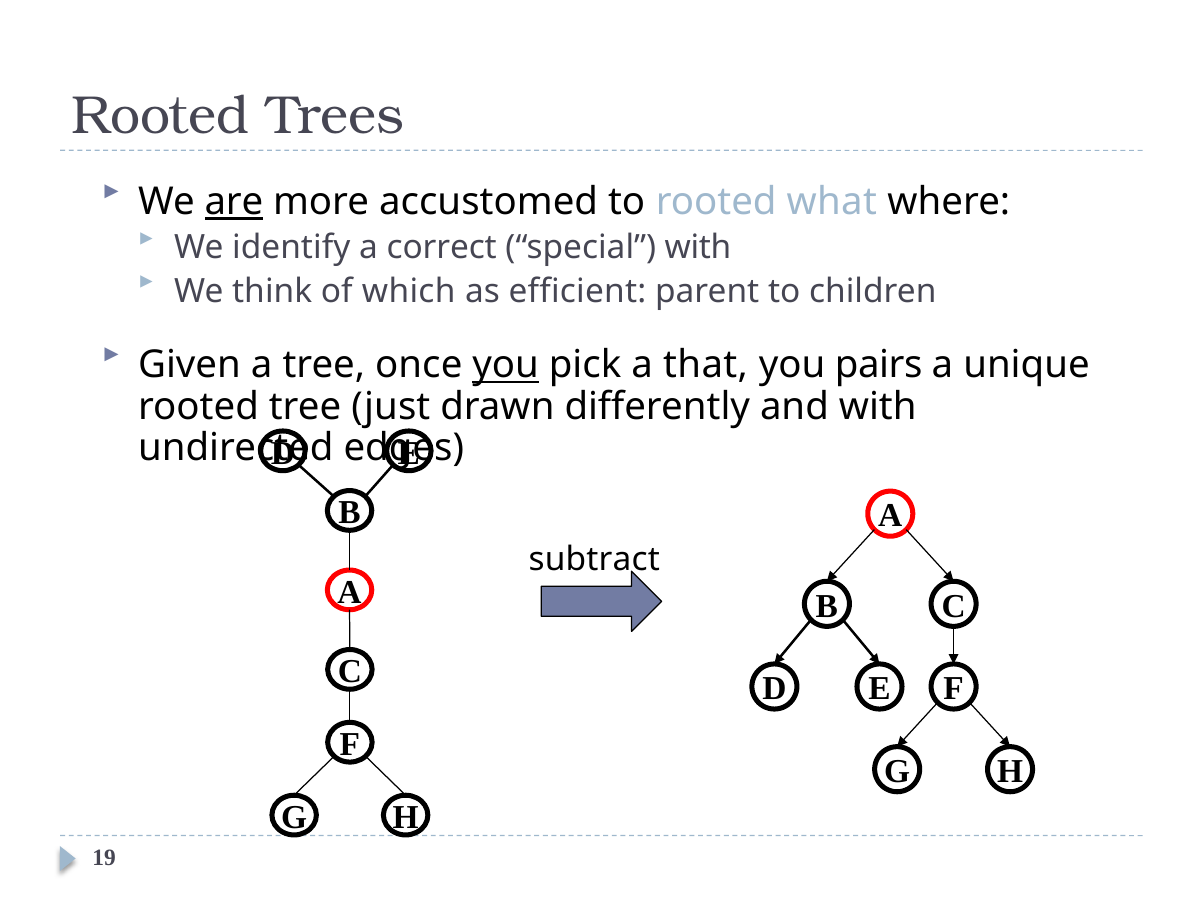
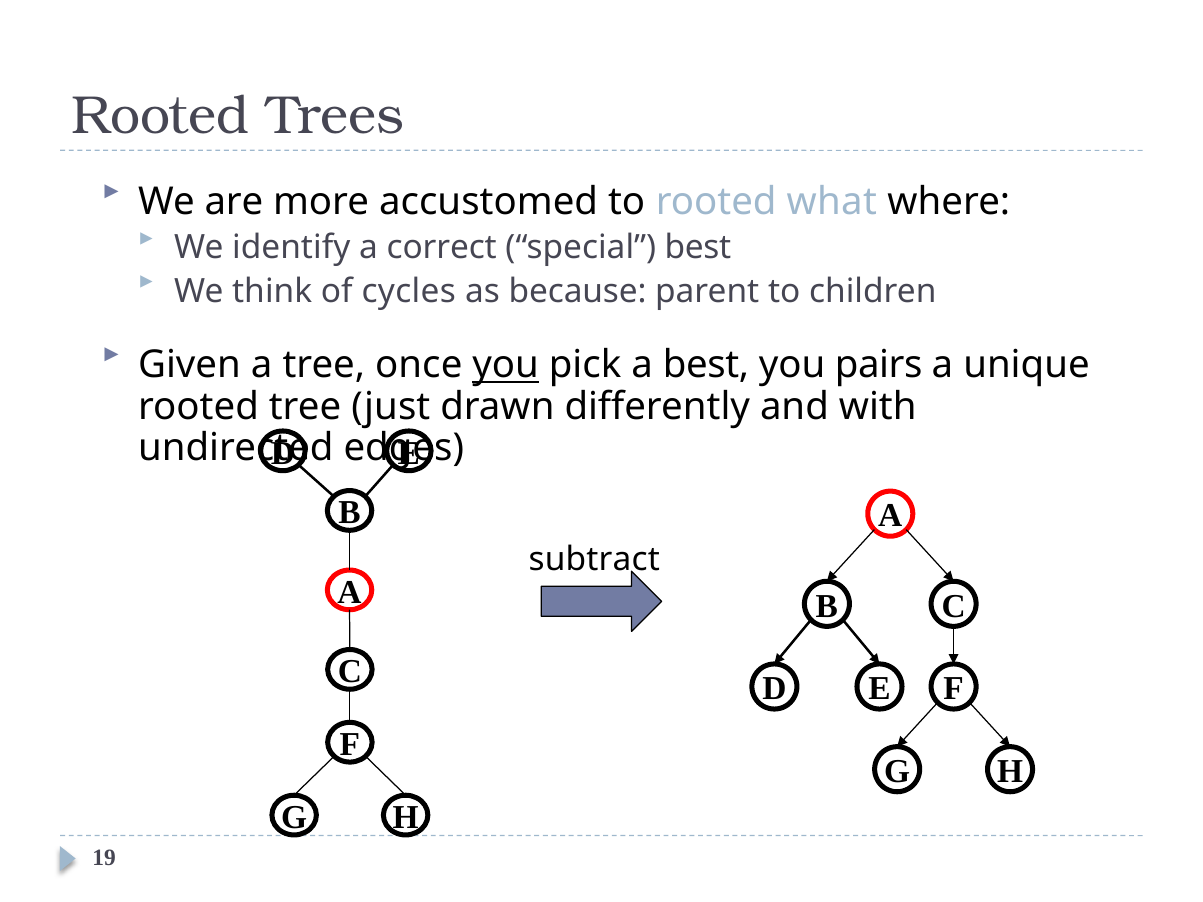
are underline: present -> none
special with: with -> best
which: which -> cycles
efficient: efficient -> because
a that: that -> best
